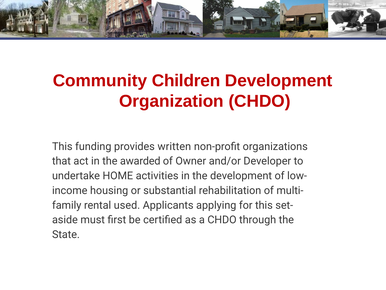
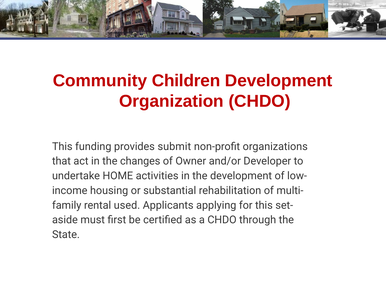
written: written -> submit
awarded: awarded -> changes
